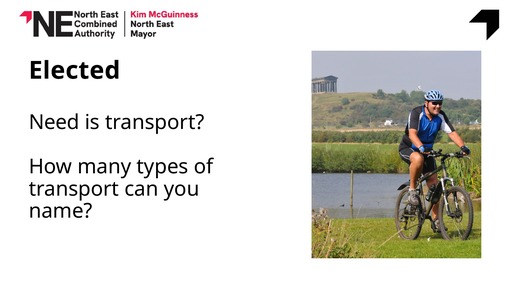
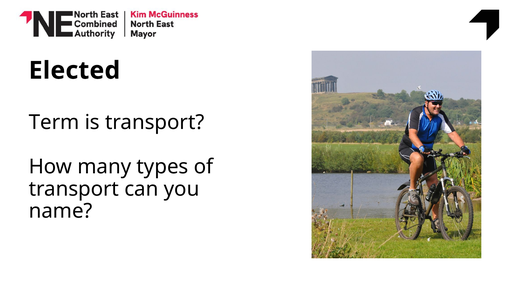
Need: Need -> Term
